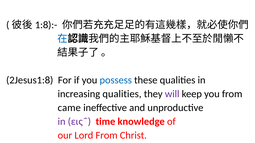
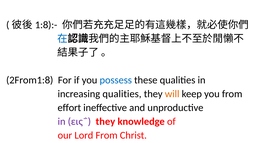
2Jesus1:8: 2Jesus1:8 -> 2From1:8
will colour: purple -> orange
came: came -> effort
εις΅ time: time -> they
